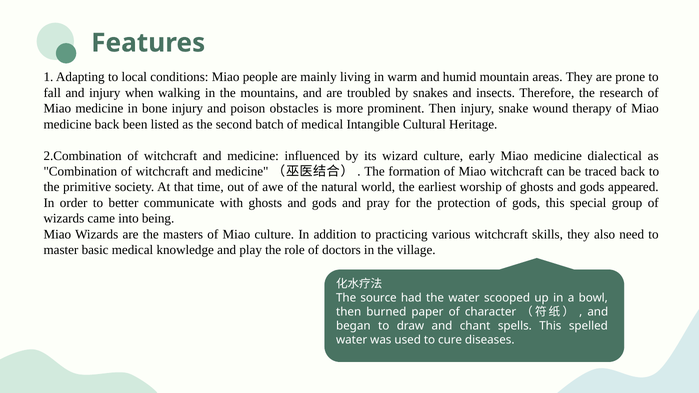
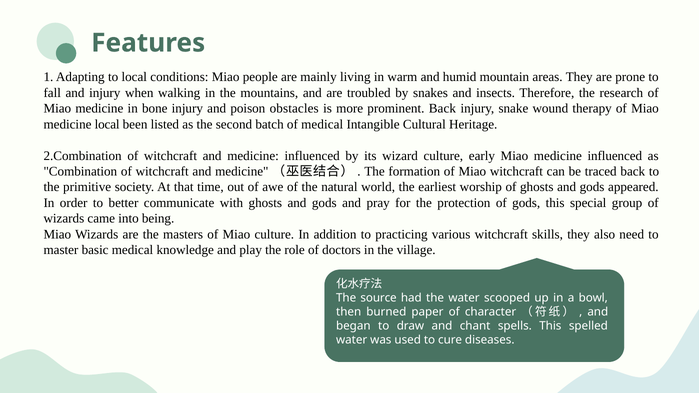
prominent Then: Then -> Back
medicine back: back -> local
Miao medicine dialectical: dialectical -> influenced
